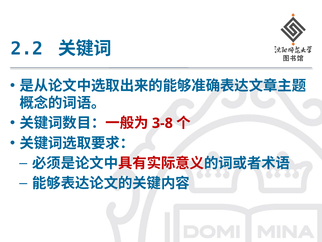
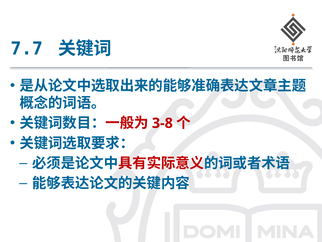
2.2: 2.2 -> 7.7
